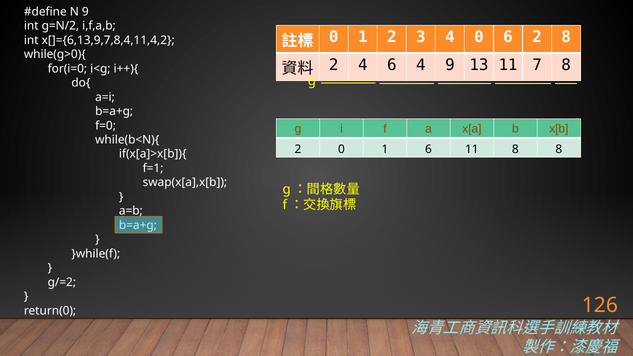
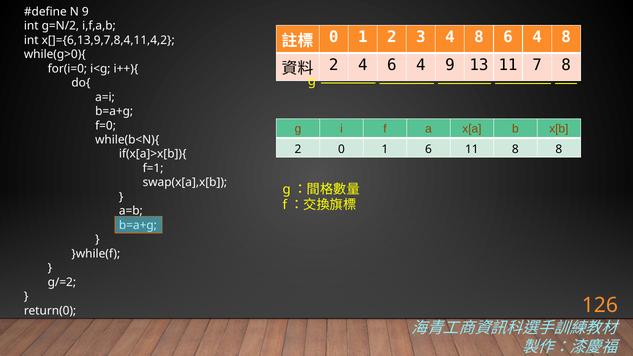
3 4 0: 0 -> 8
2 at (537, 37): 2 -> 4
